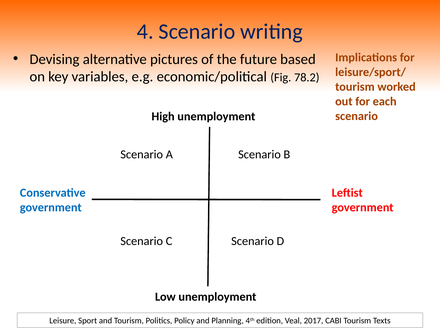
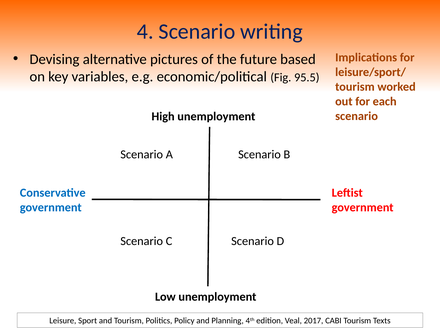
78.2: 78.2 -> 95.5
